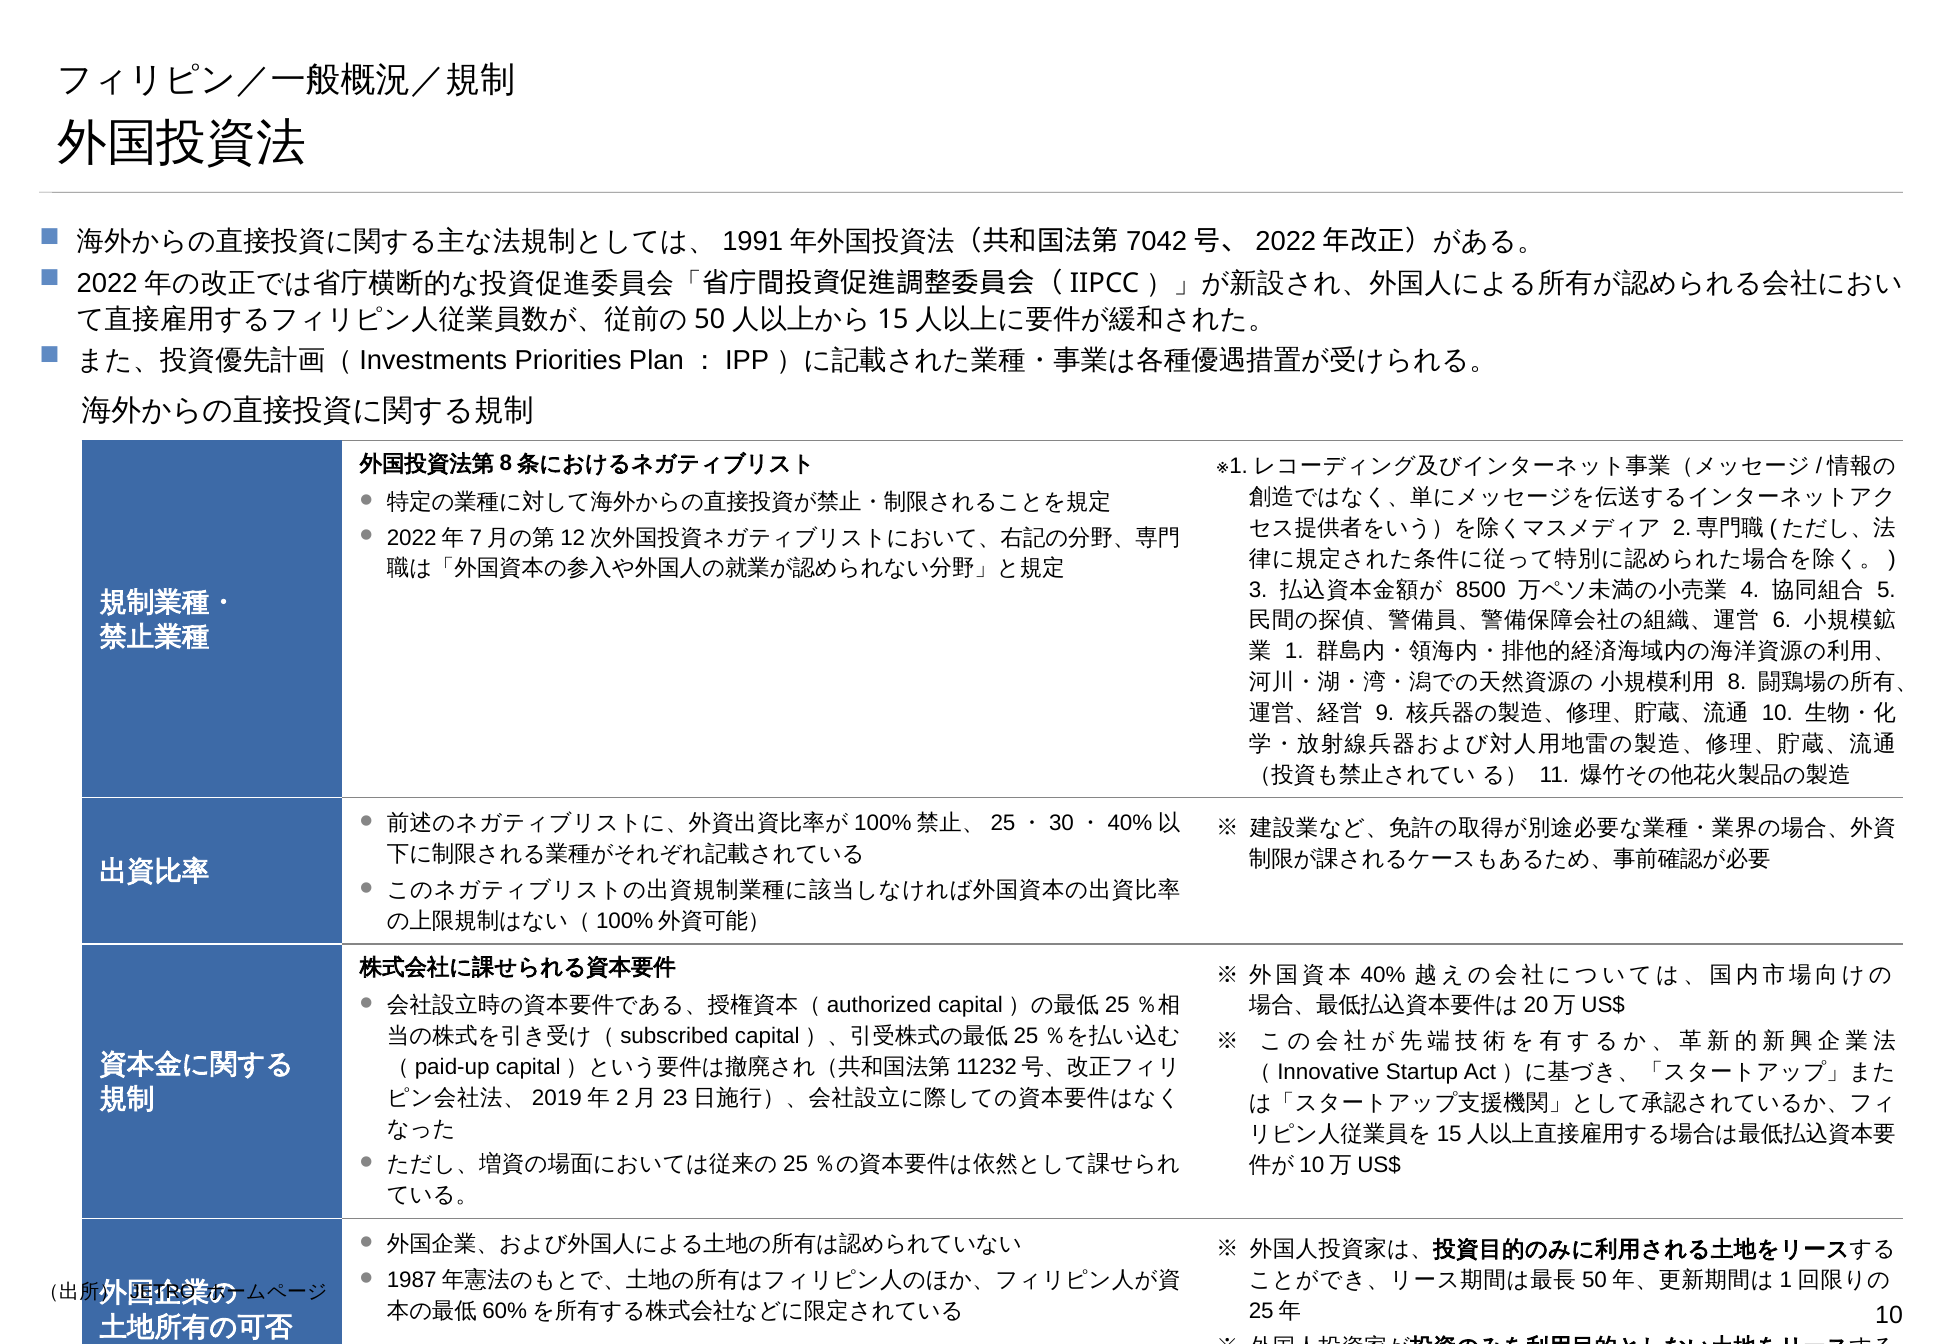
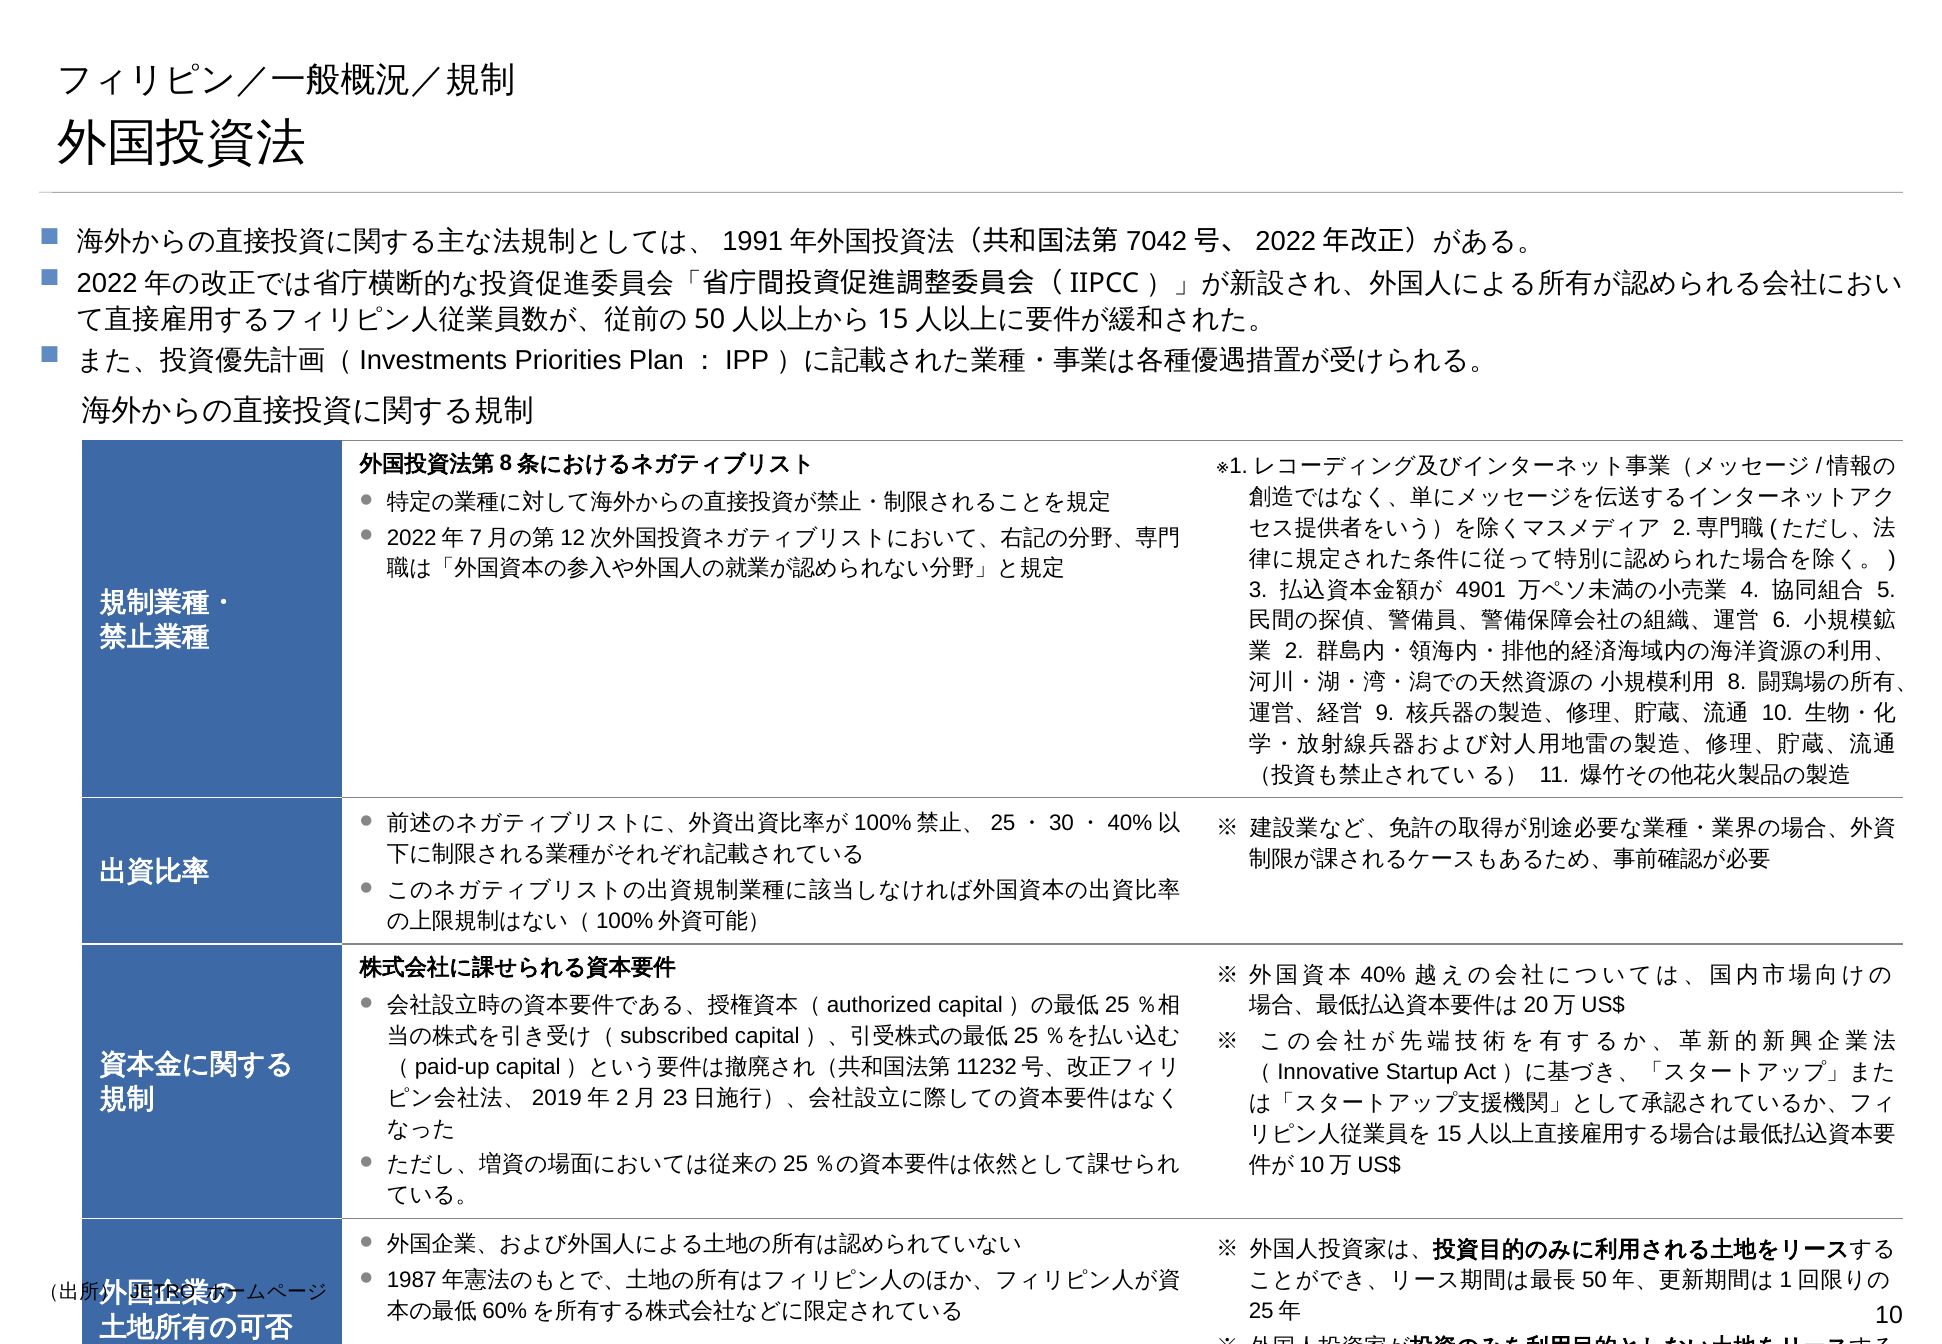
8500: 8500 -> 4901
1: 1 -> 2
